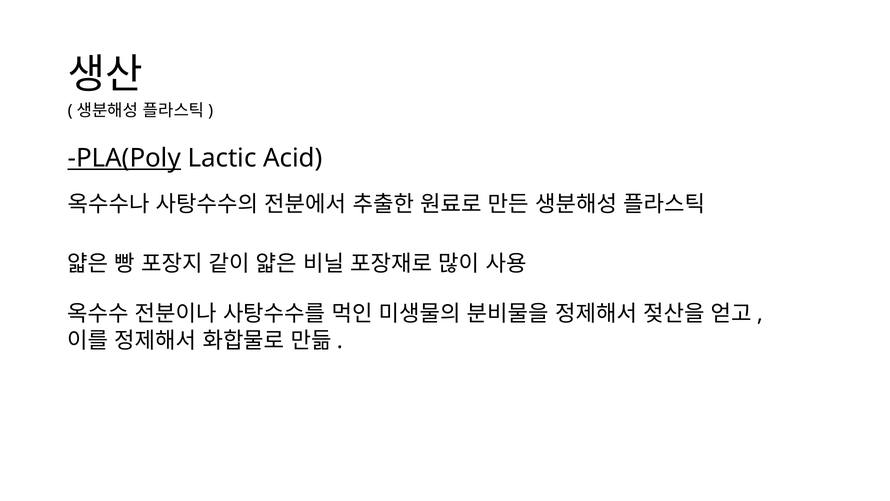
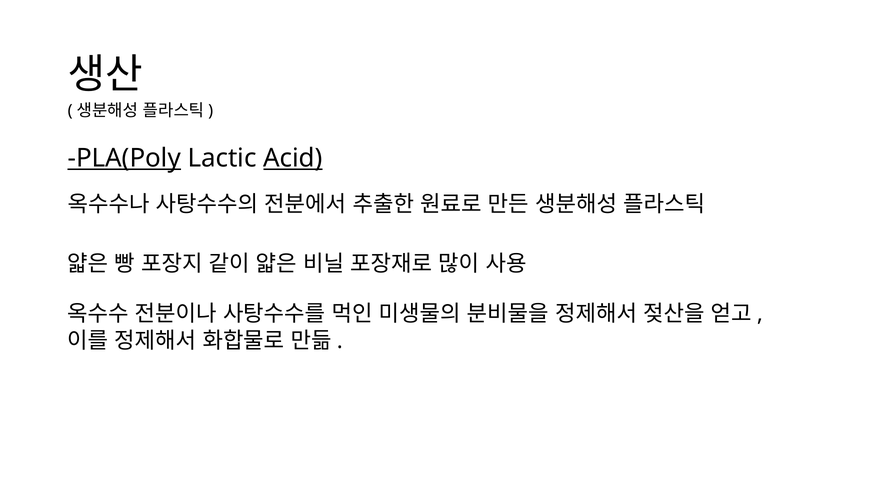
Acid underline: none -> present
